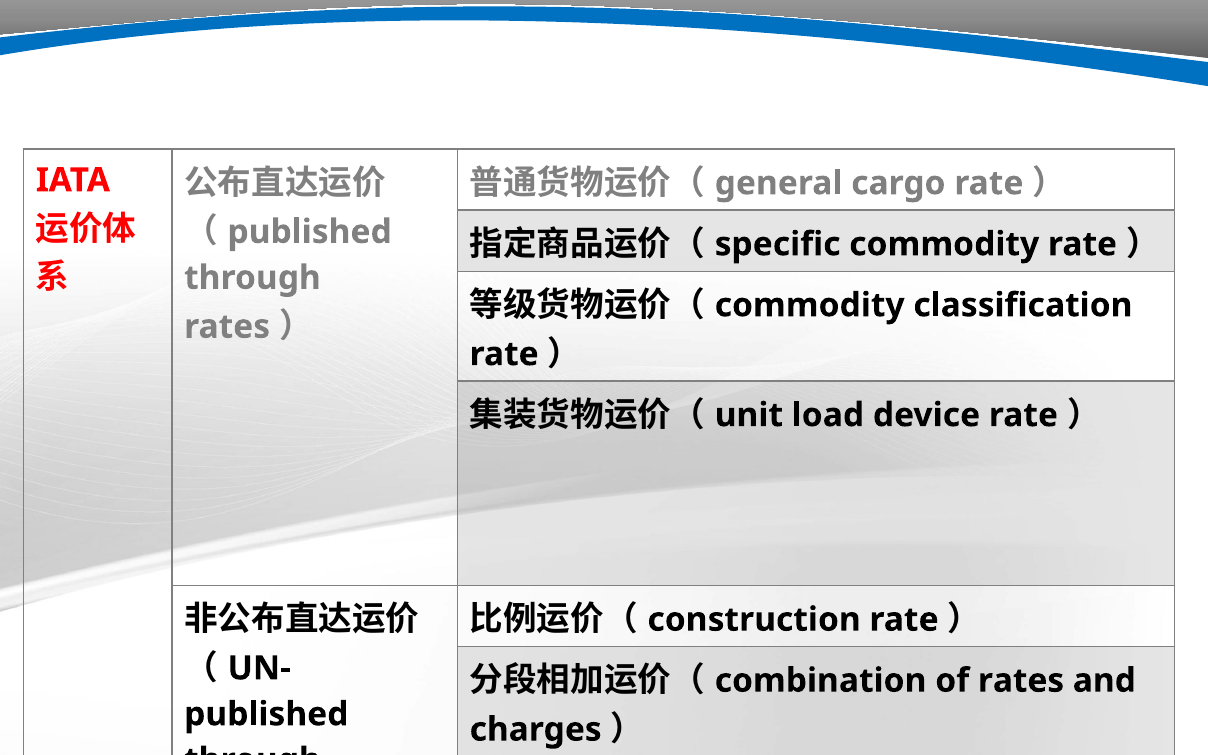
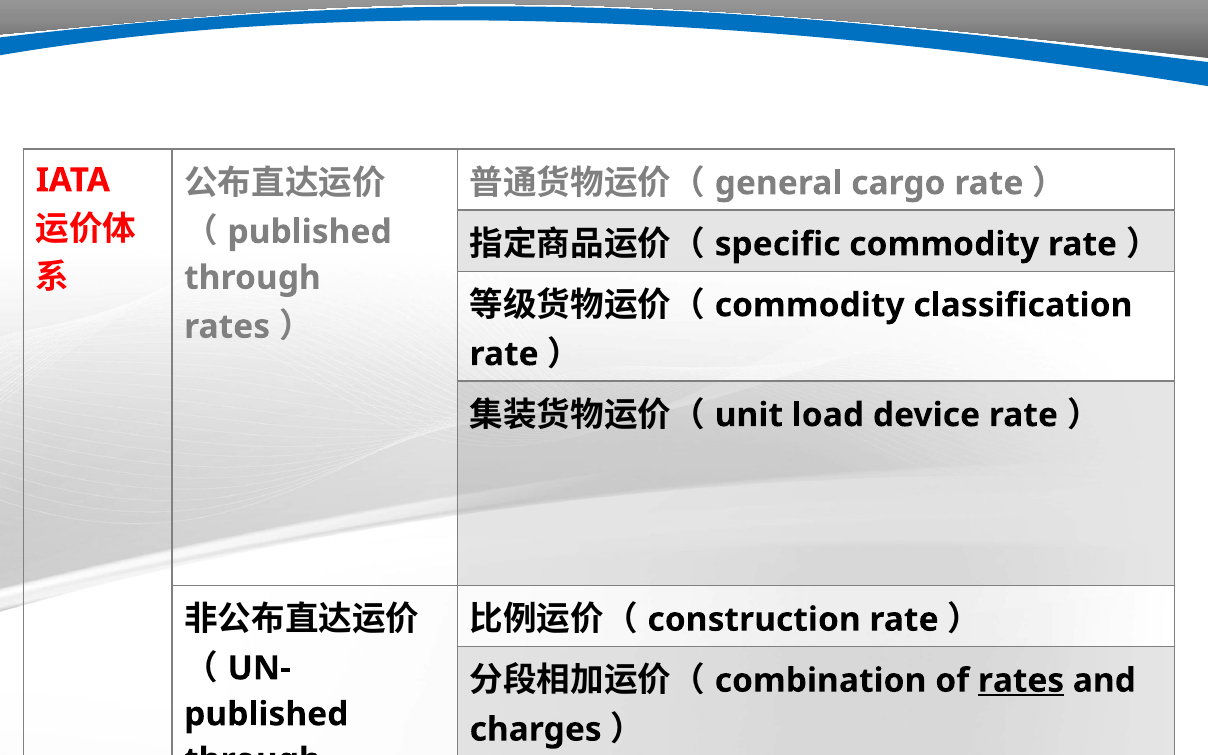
rates at (1021, 681) underline: none -> present
